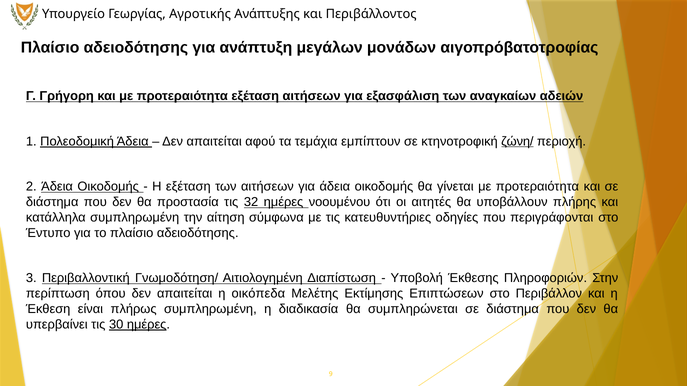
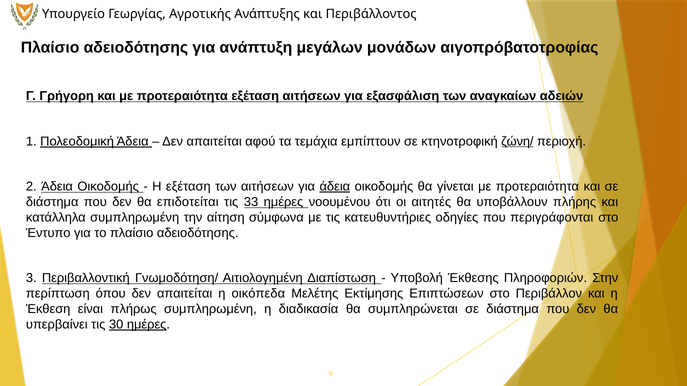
άδεια at (335, 187) underline: none -> present
προστασία: προστασία -> επιδοτείται
32: 32 -> 33
